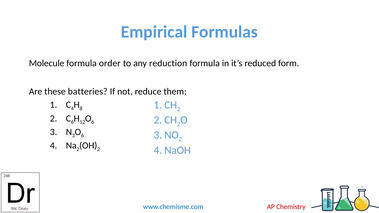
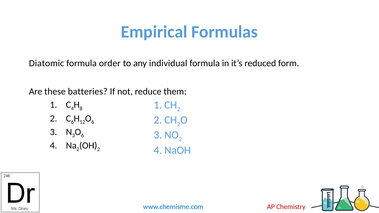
Molecule: Molecule -> Diatomic
reduction: reduction -> individual
